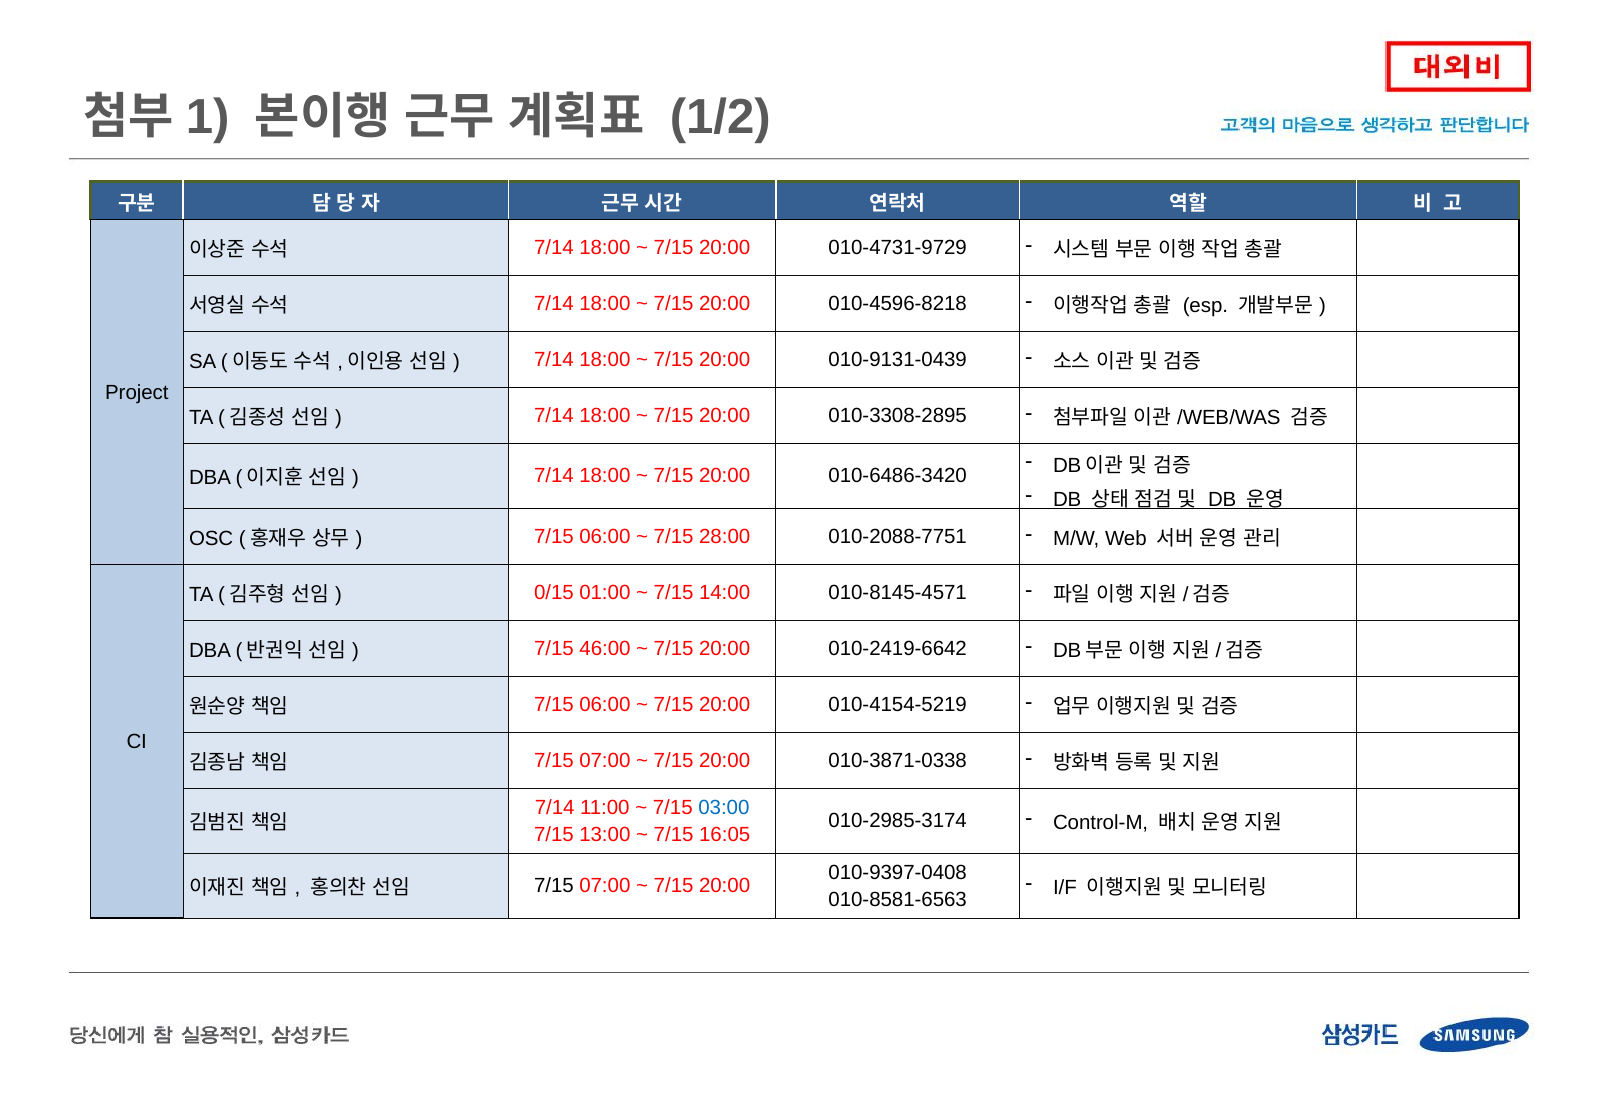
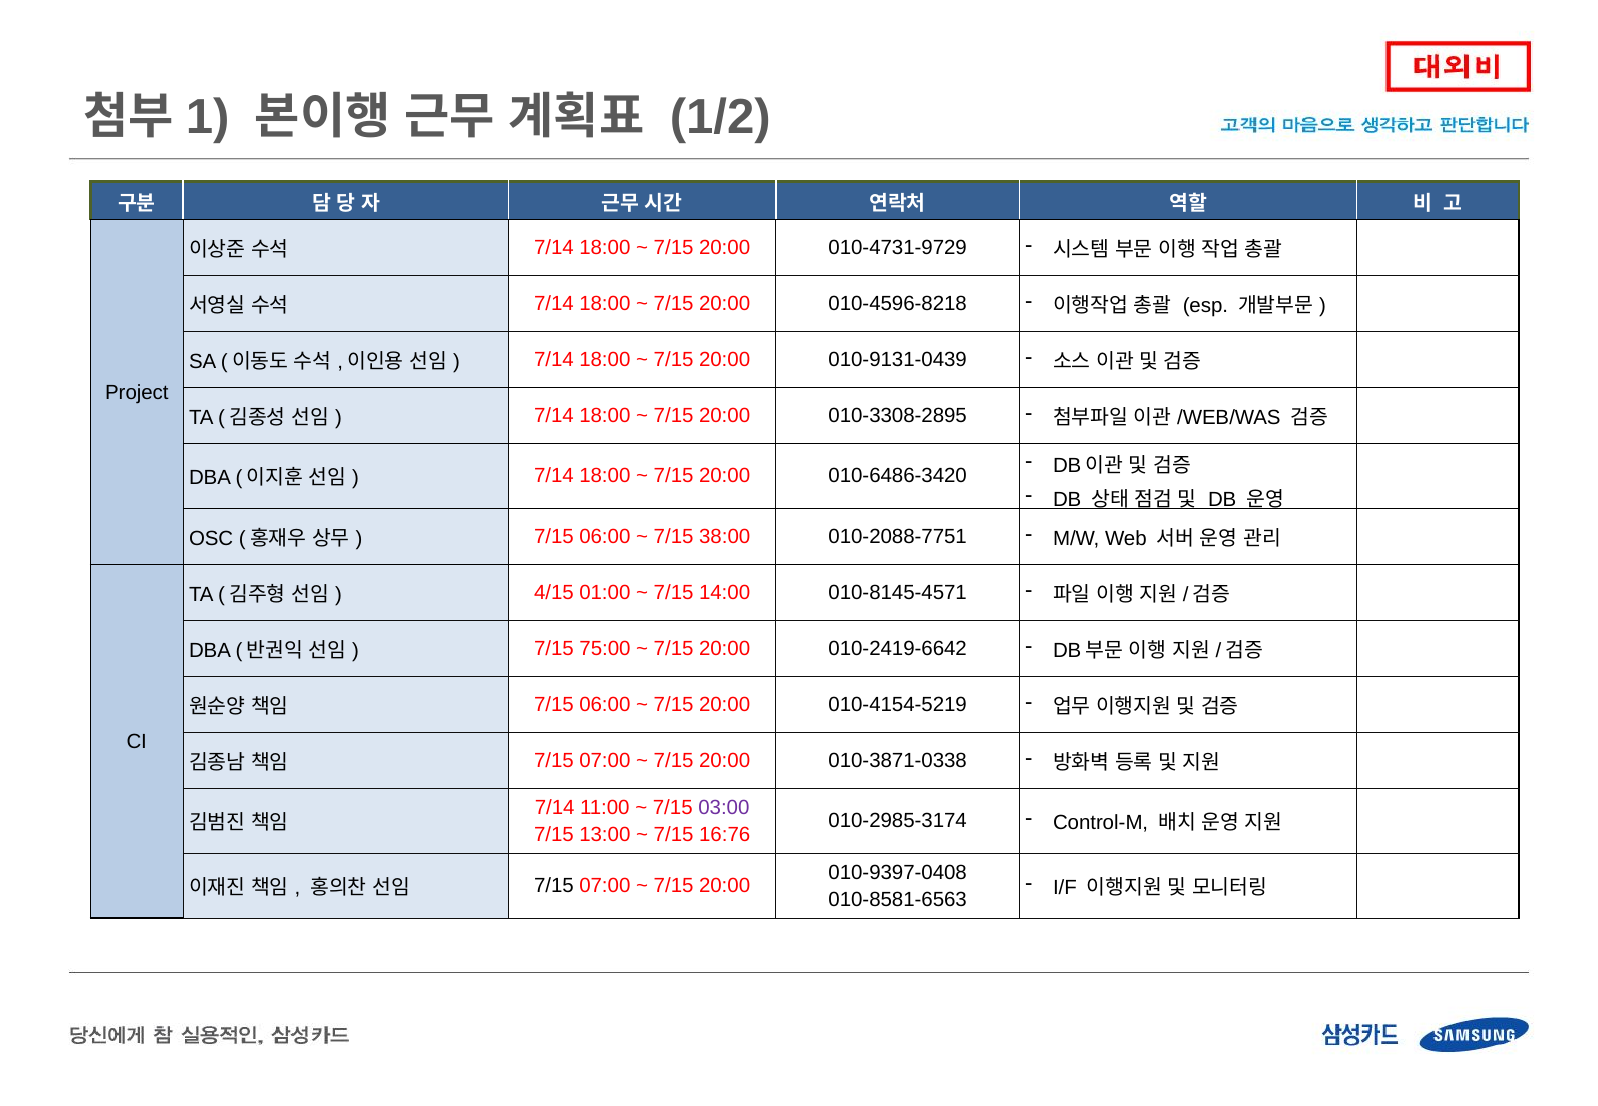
28:00: 28:00 -> 38:00
0/15: 0/15 -> 4/15
46:00: 46:00 -> 75:00
03:00 colour: blue -> purple
16:05: 16:05 -> 16:76
